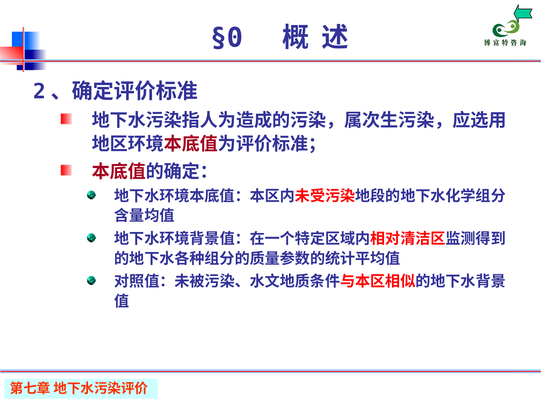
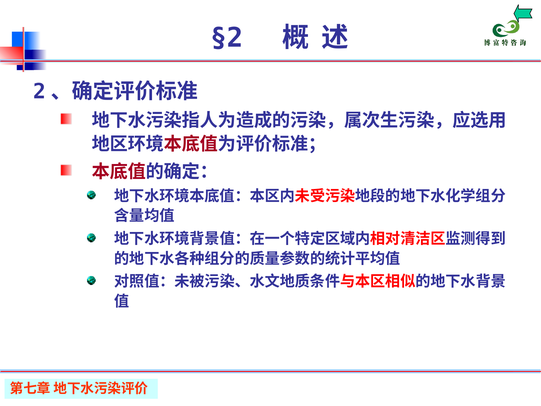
§0: §0 -> §2
